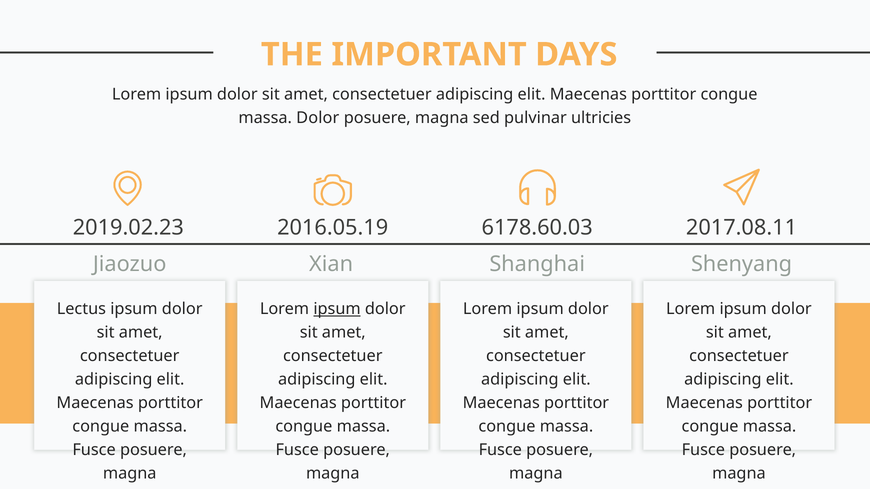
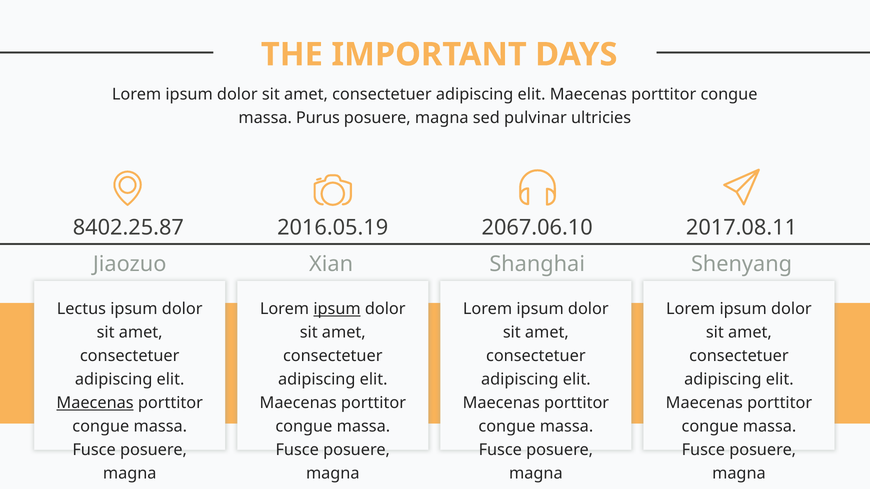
massa Dolor: Dolor -> Purus
2019.02.23: 2019.02.23 -> 8402.25.87
6178.60.03: 6178.60.03 -> 2067.06.10
Maecenas at (95, 403) underline: none -> present
